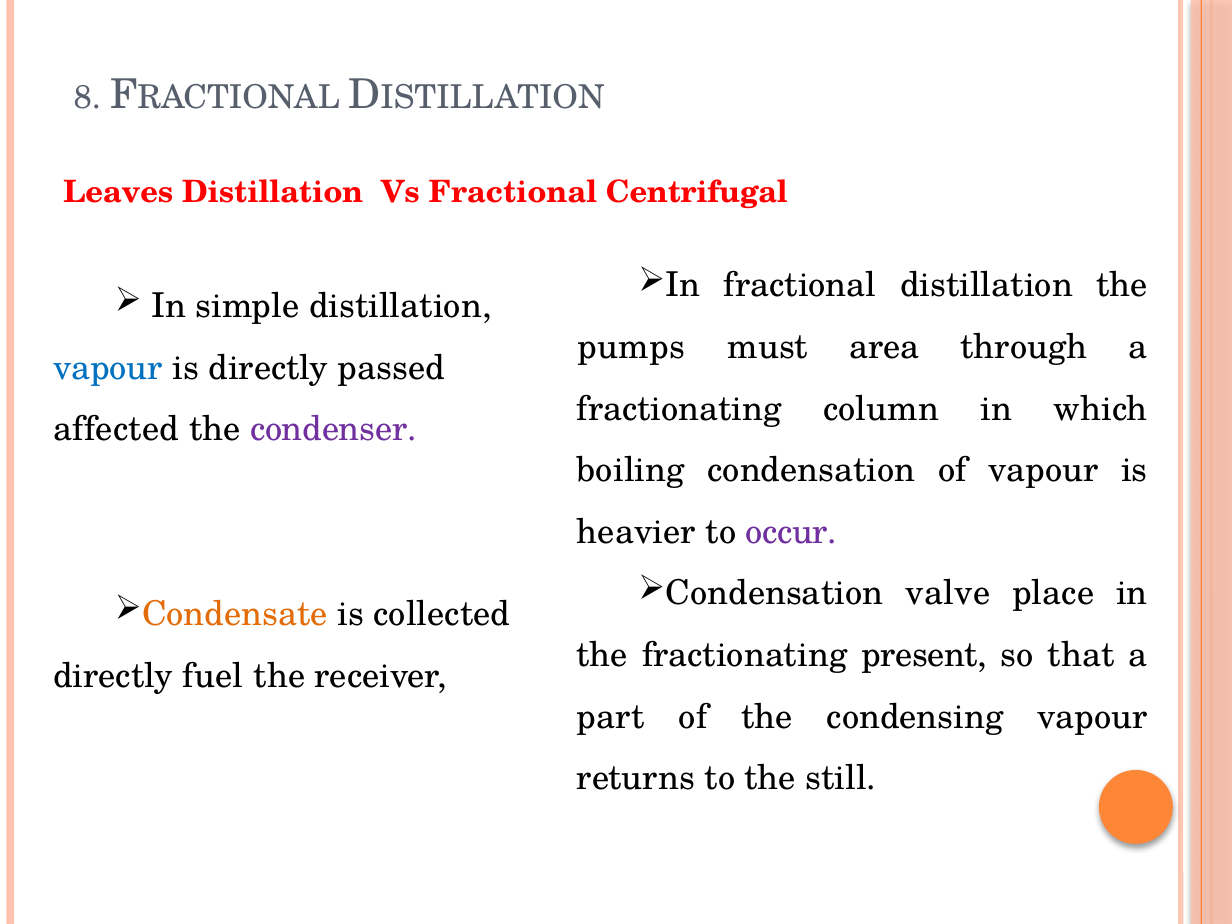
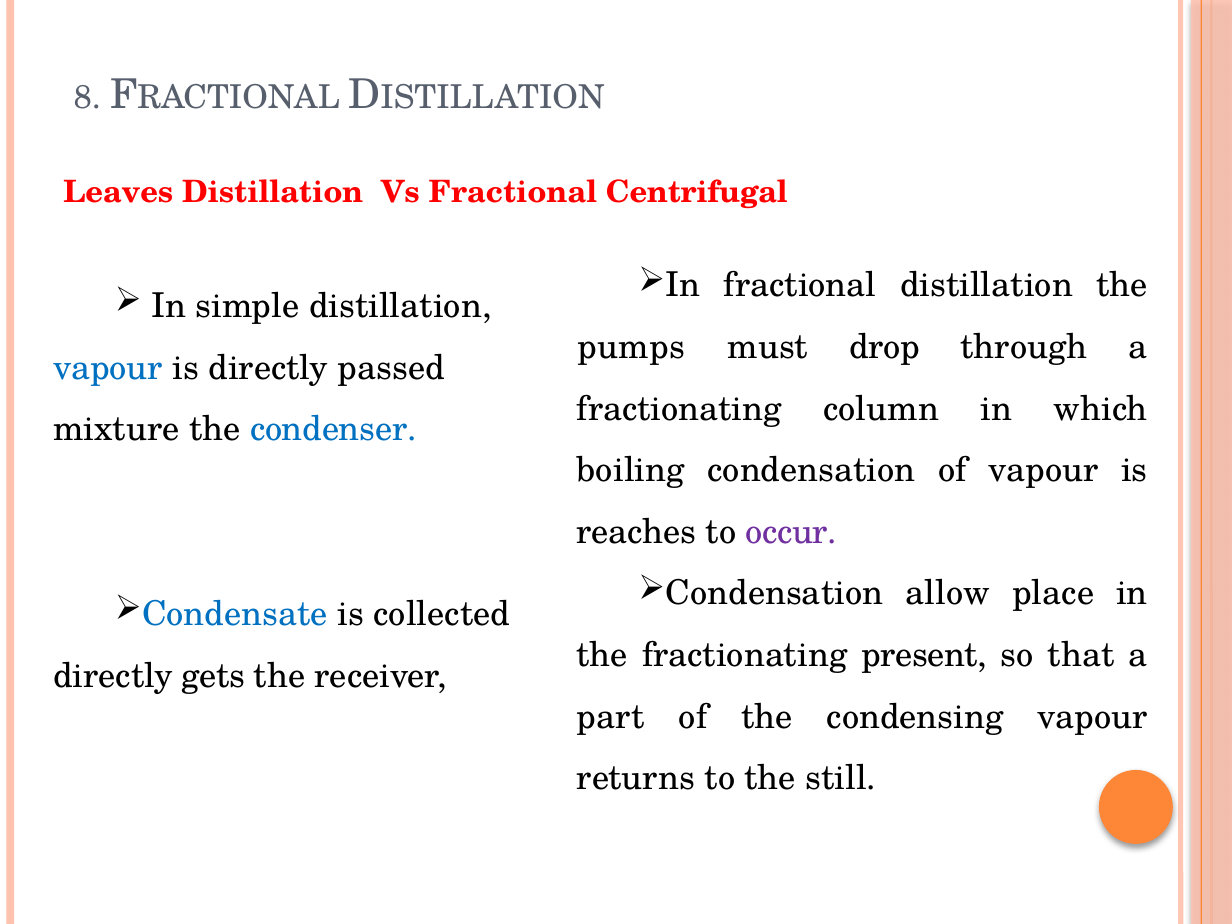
area: area -> drop
affected: affected -> mixture
condenser colour: purple -> blue
heavier: heavier -> reaches
valve: valve -> allow
Condensate colour: orange -> blue
fuel: fuel -> gets
